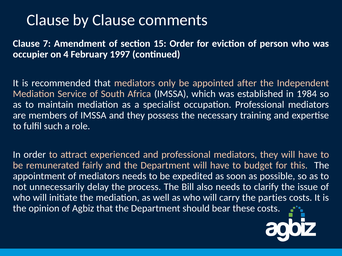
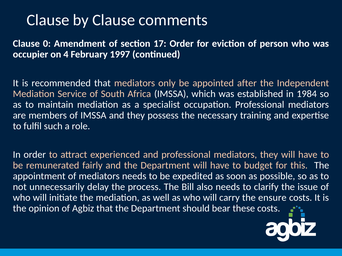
7: 7 -> 0
15: 15 -> 17
parties: parties -> ensure
